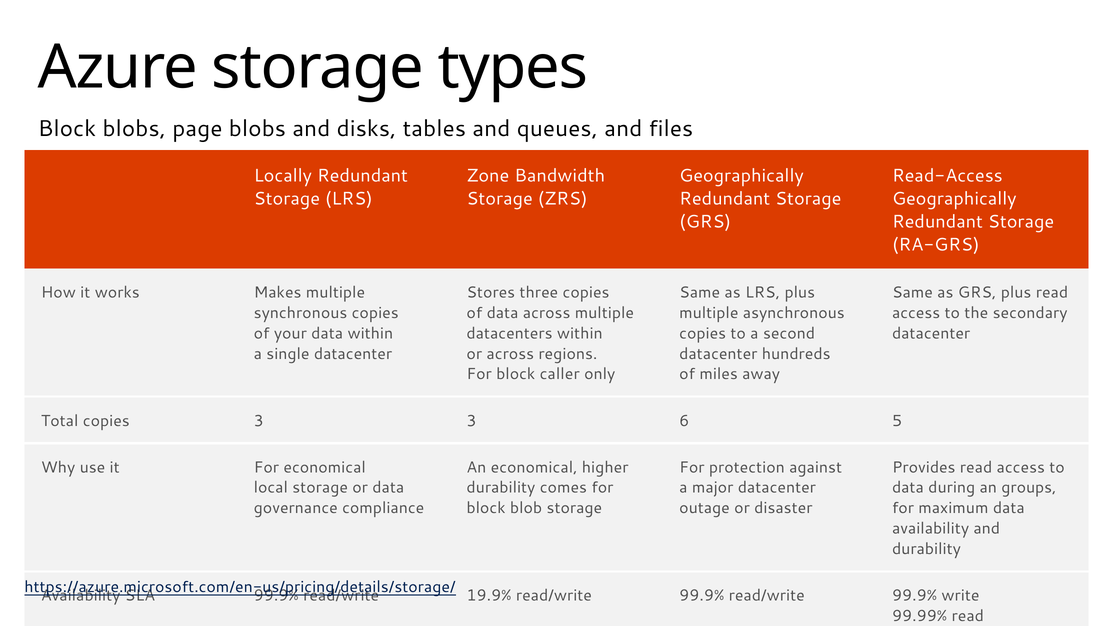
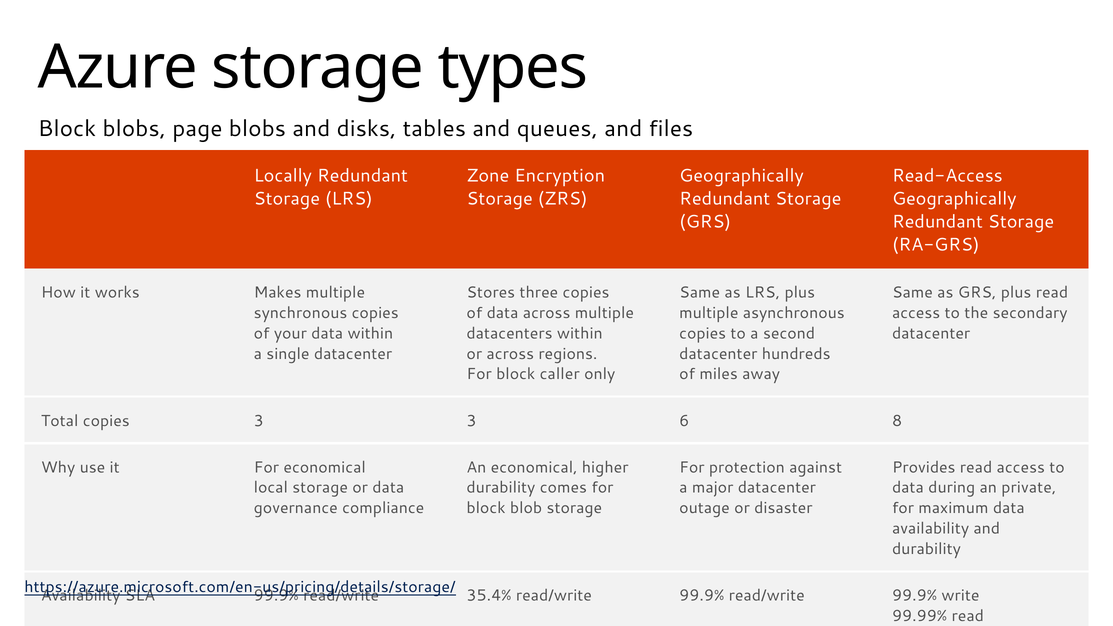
Bandwidth: Bandwidth -> Encryption
5: 5 -> 8
groups: groups -> private
19.9%: 19.9% -> 35.4%
